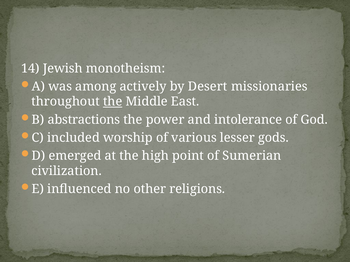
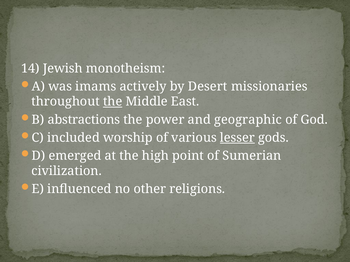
among: among -> imams
intolerance: intolerance -> geographic
lesser underline: none -> present
